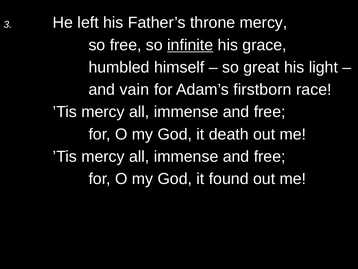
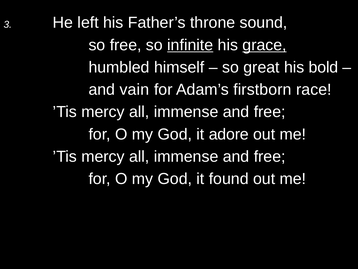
throne mercy: mercy -> sound
grace underline: none -> present
light: light -> bold
death: death -> adore
